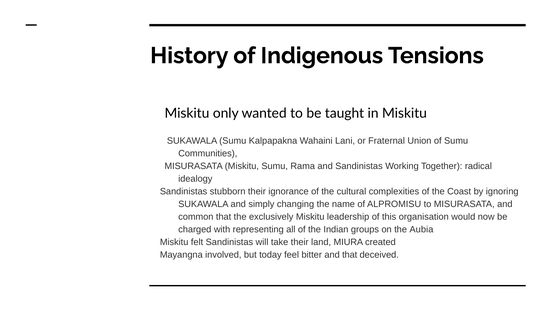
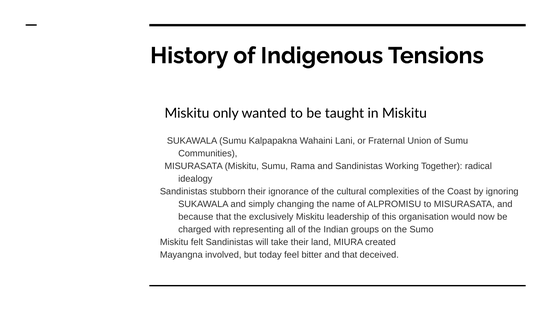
common: common -> because
Aubia: Aubia -> Sumo
